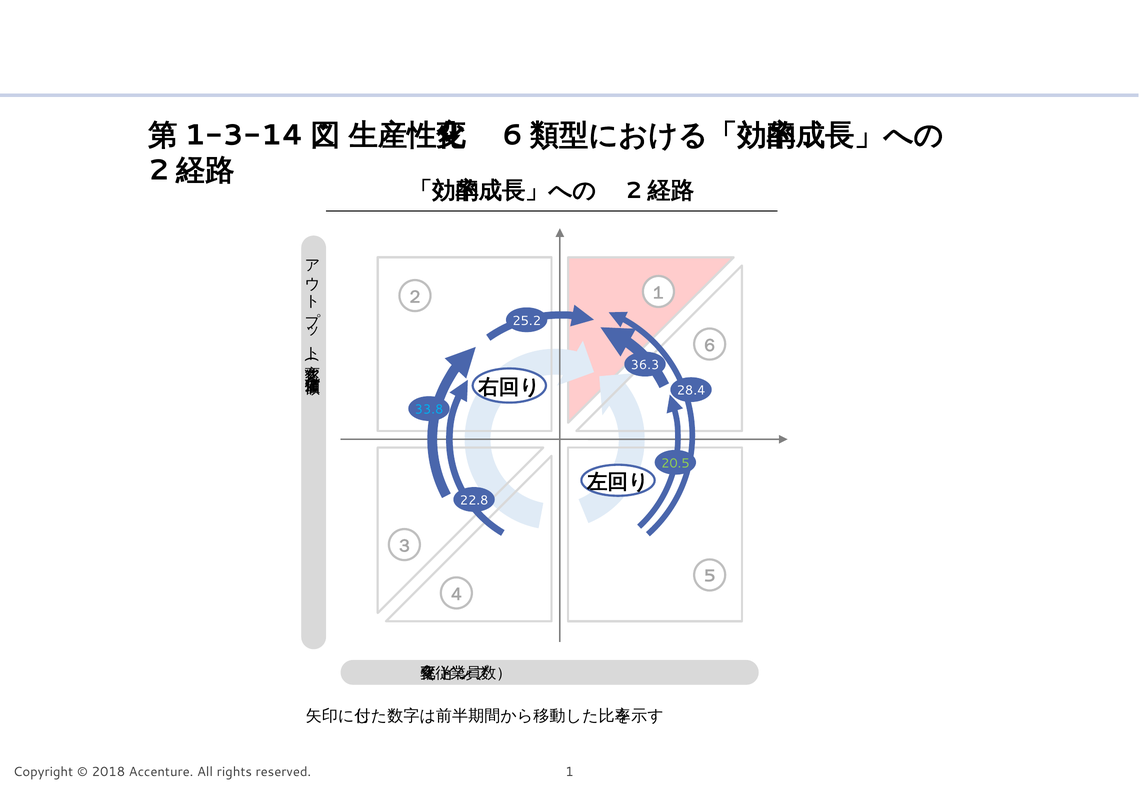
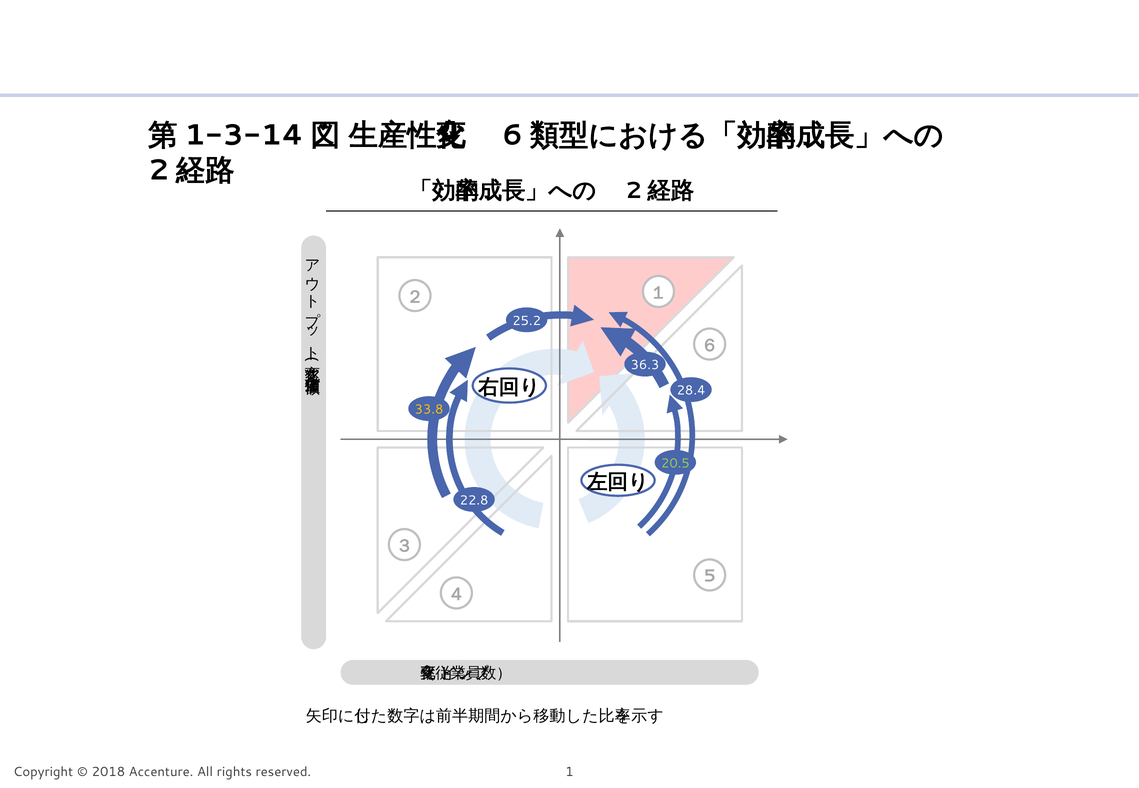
33.8 colour: light blue -> yellow
